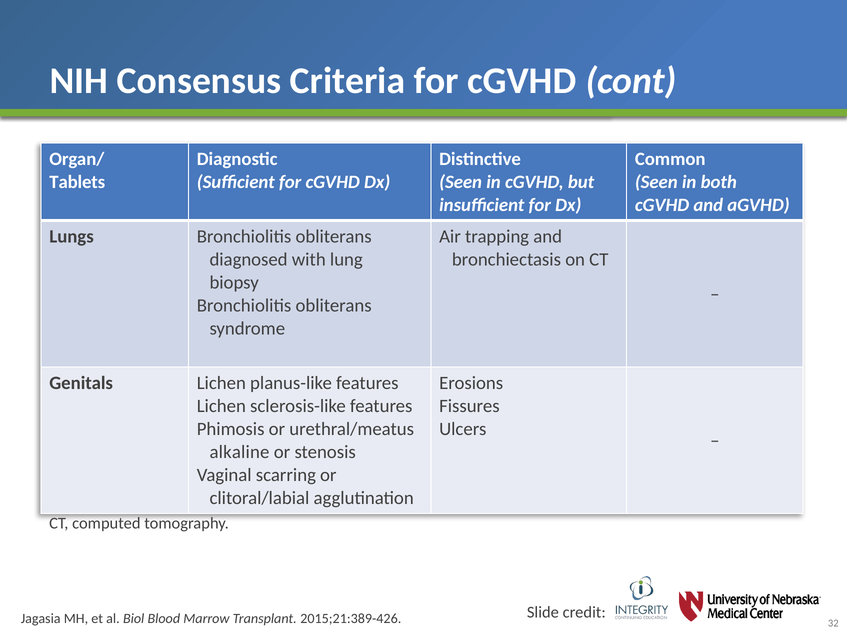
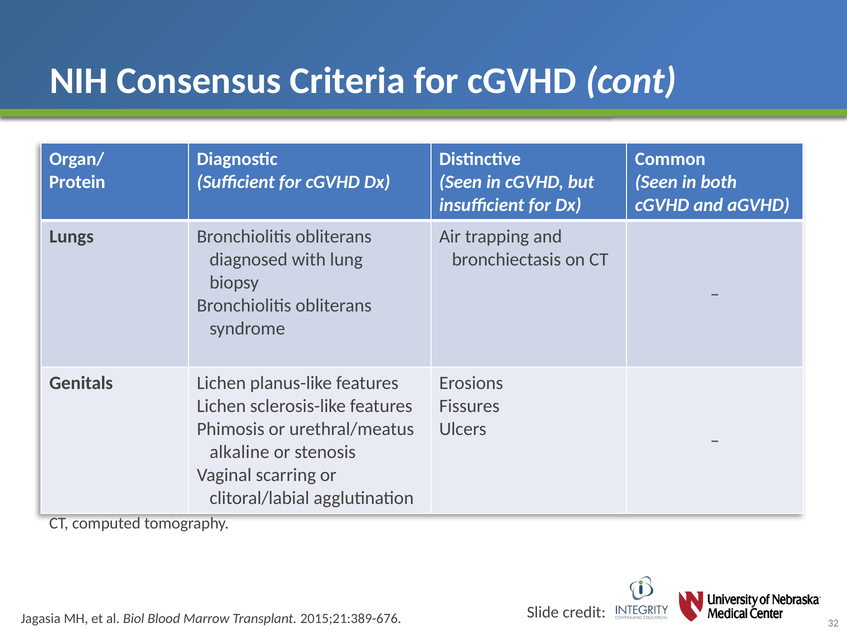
Tablets: Tablets -> Protein
2015;21:389-426: 2015;21:389-426 -> 2015;21:389-676
